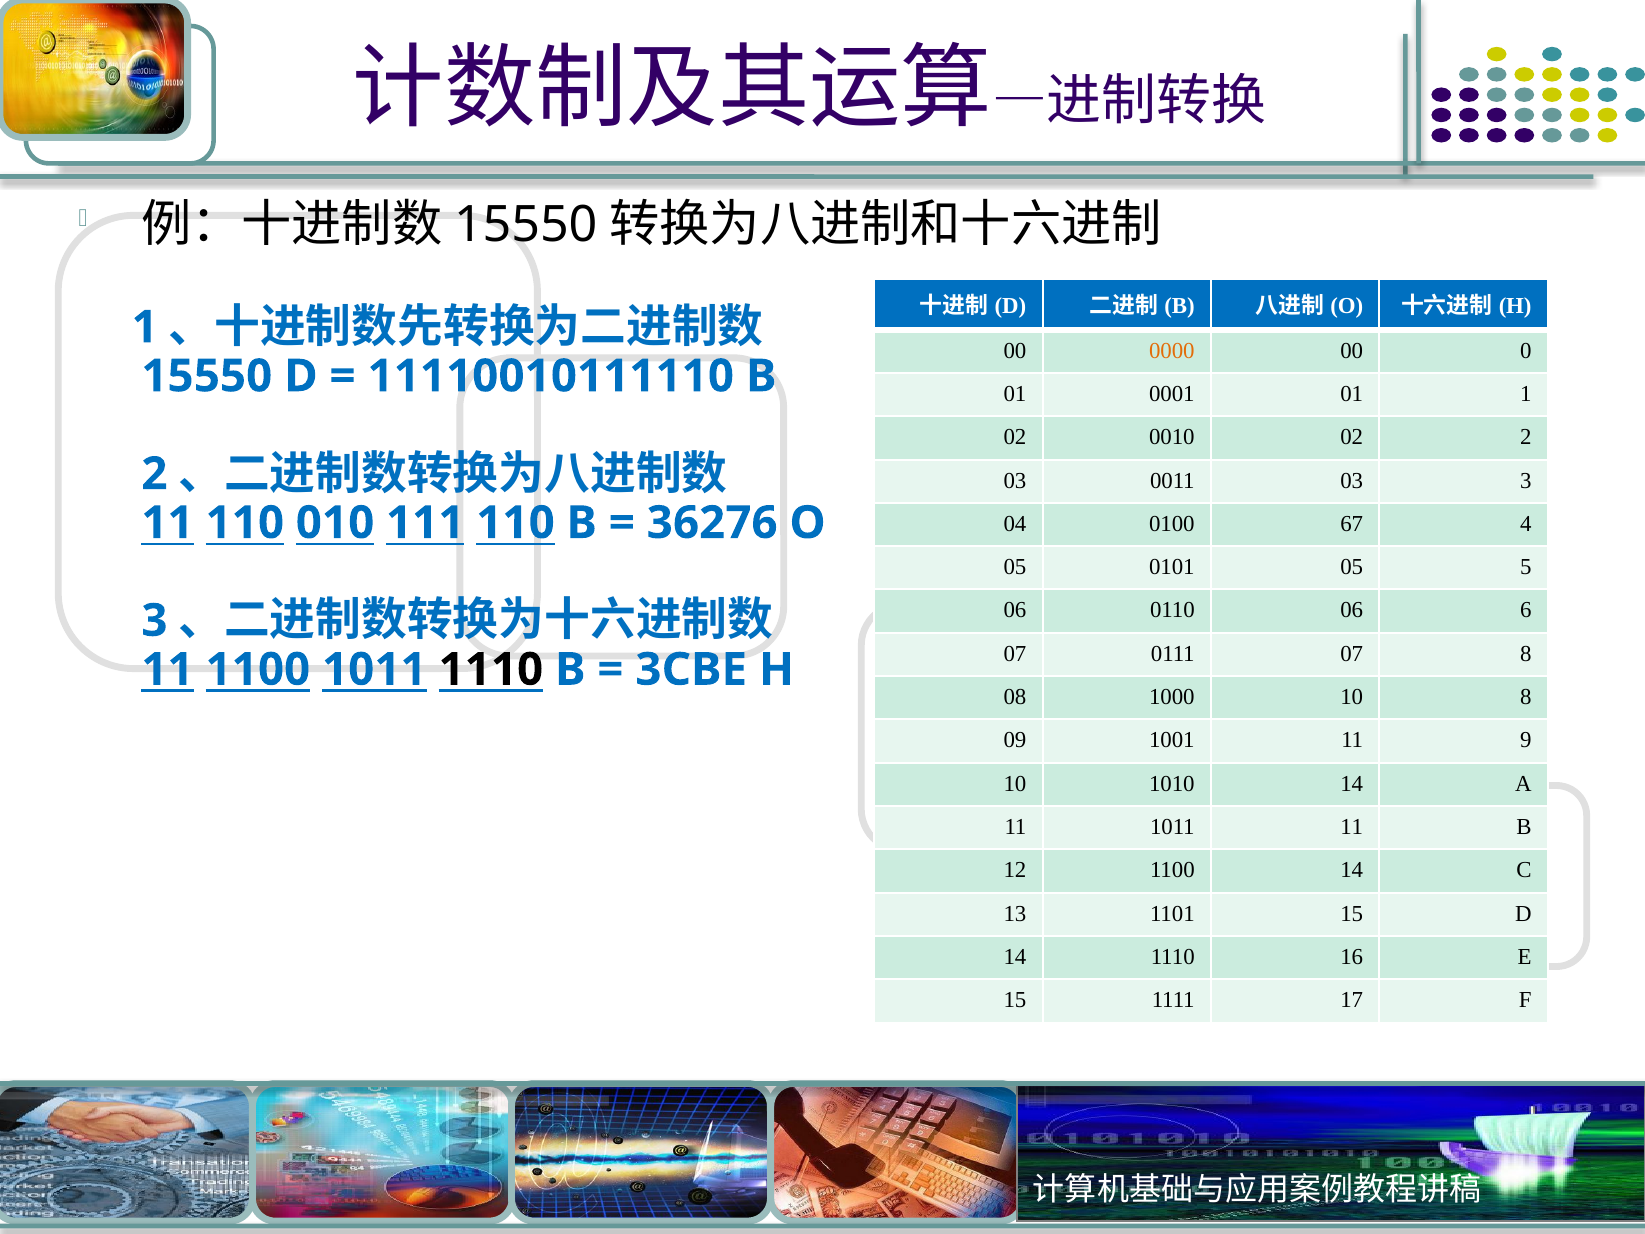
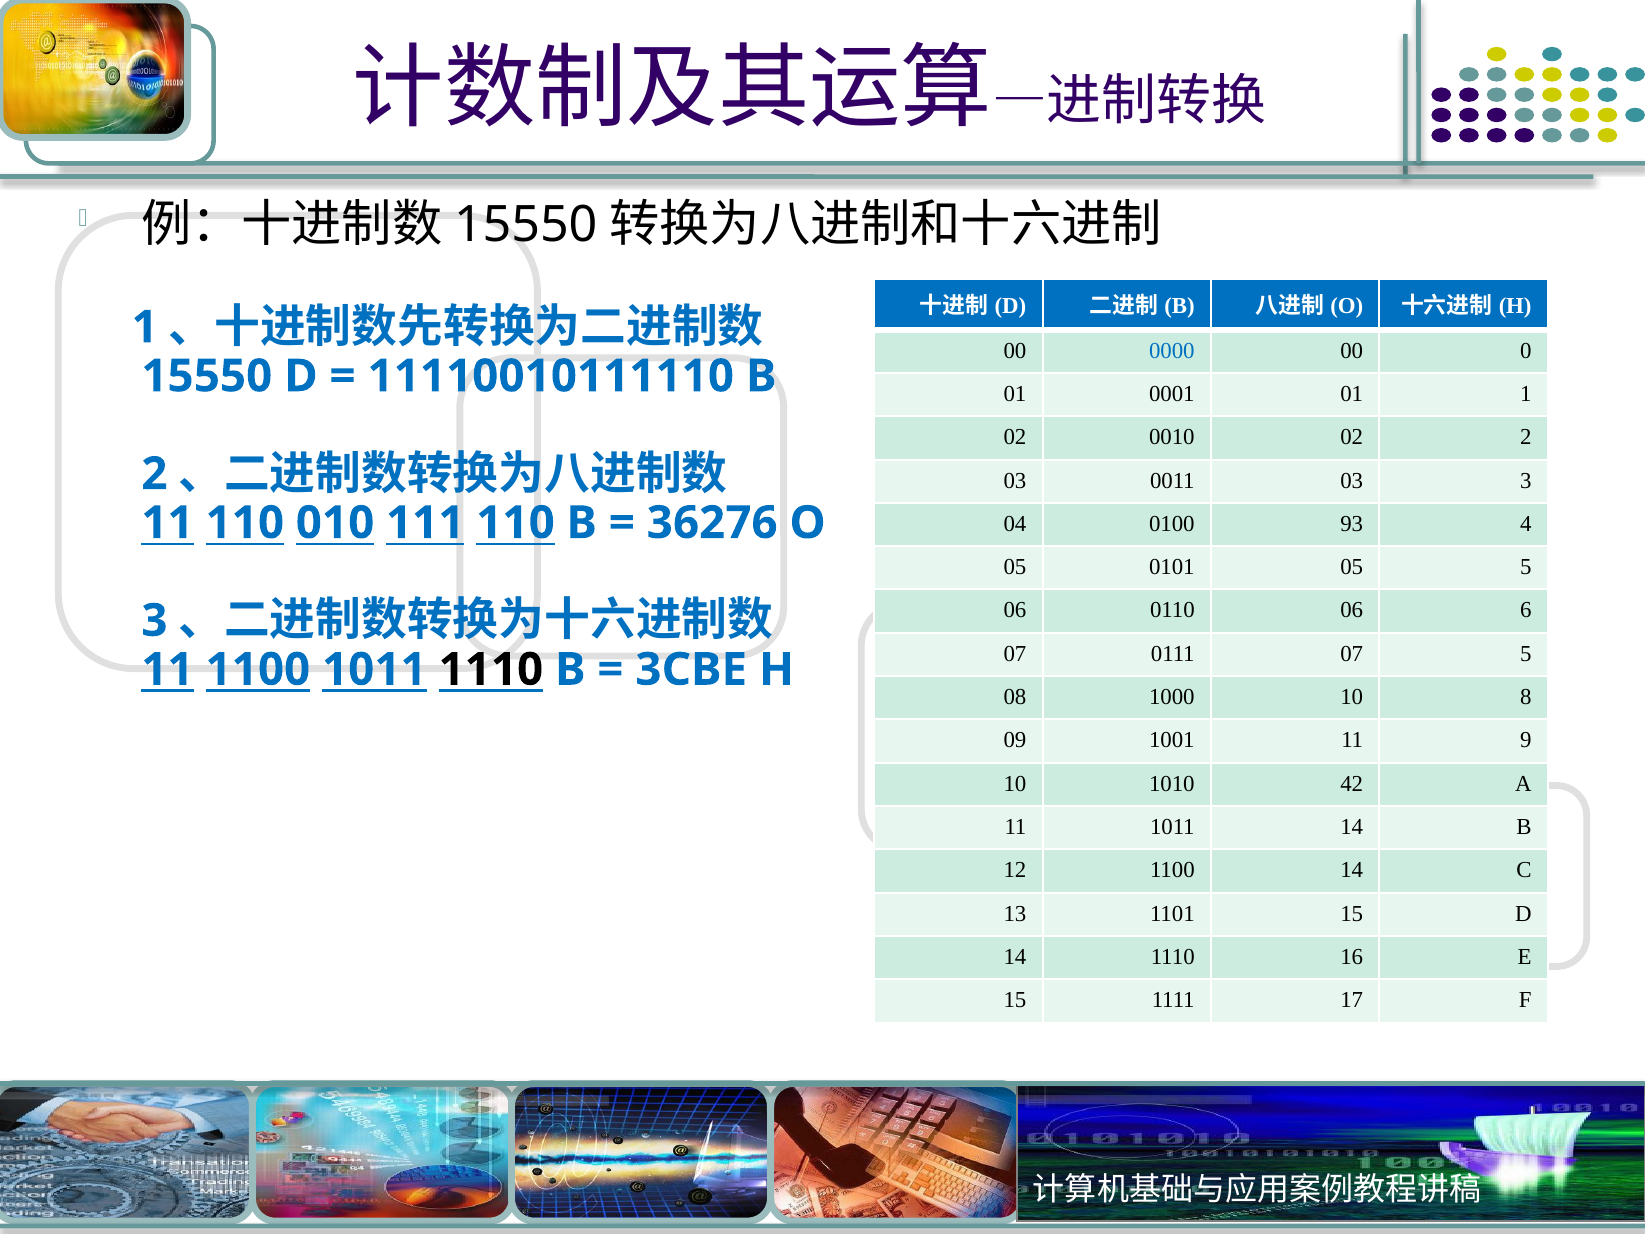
0000 colour: orange -> blue
67: 67 -> 93
07 8: 8 -> 5
1010 14: 14 -> 42
1011 11: 11 -> 14
